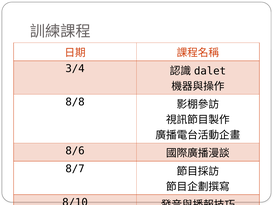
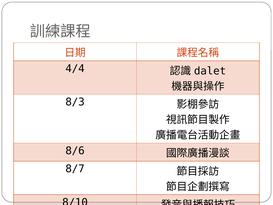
3/4: 3/4 -> 4/4
8/8: 8/8 -> 8/3
